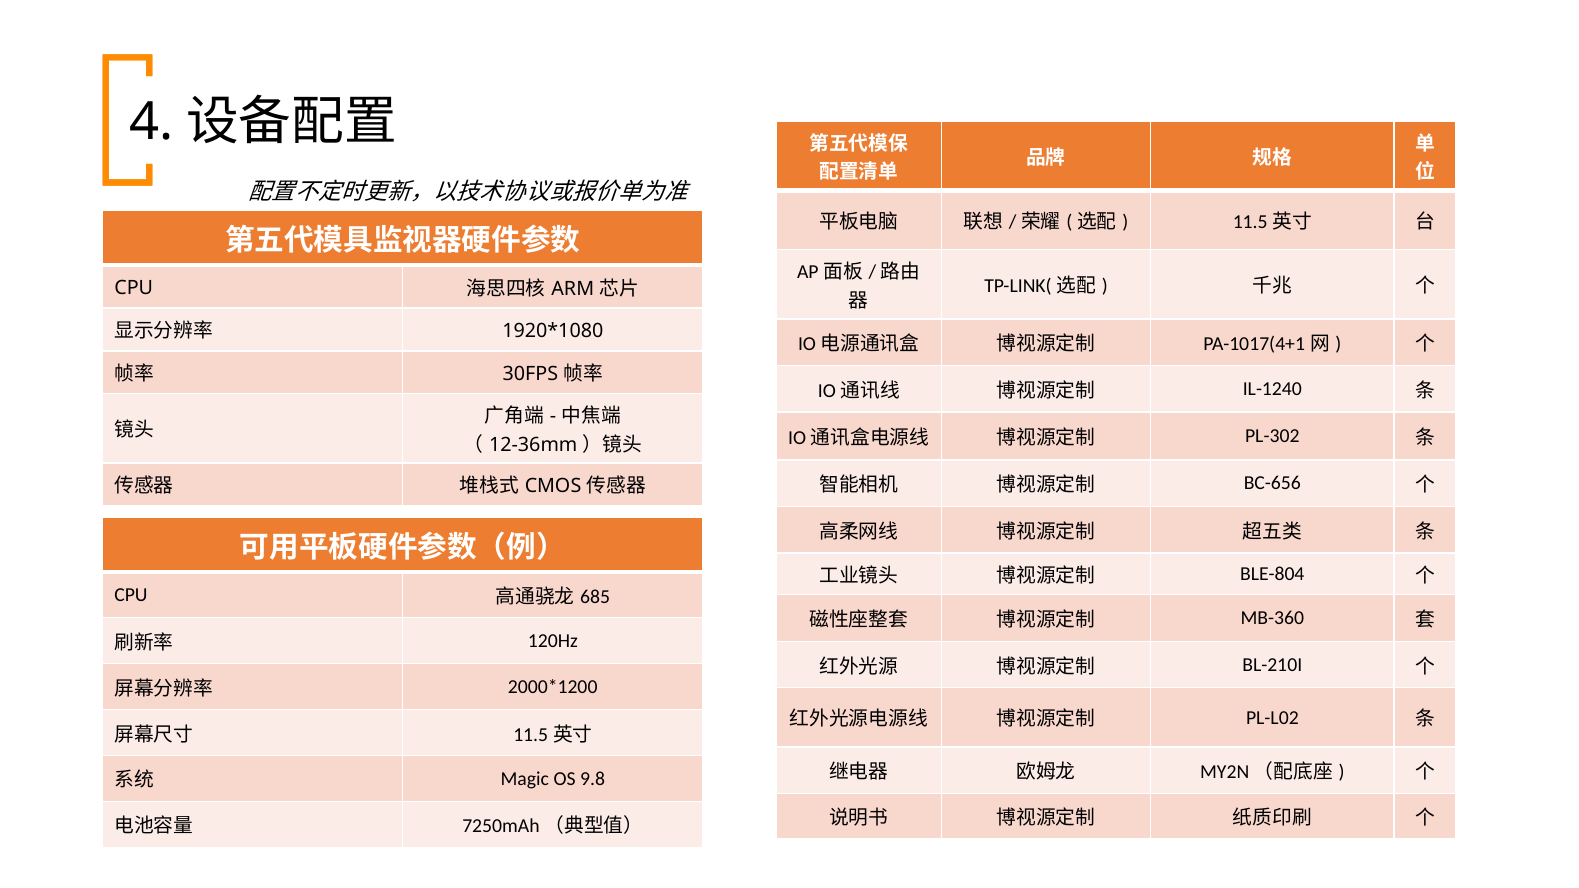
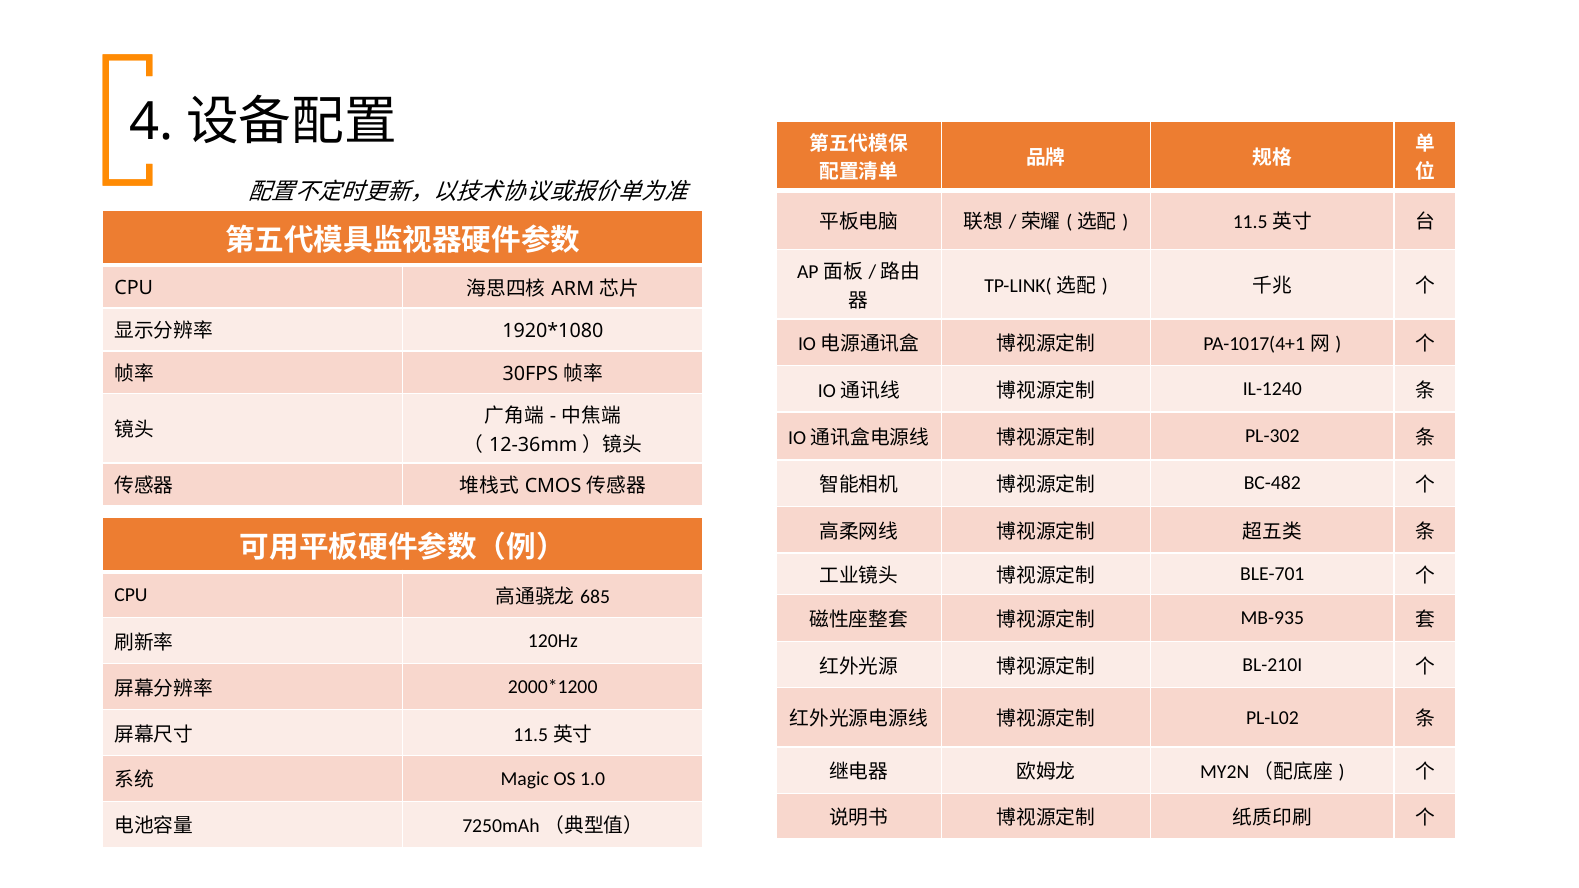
BC-656: BC-656 -> BC-482
BLE-804: BLE-804 -> BLE-701
MB-360: MB-360 -> MB-935
9.8: 9.8 -> 1.0
